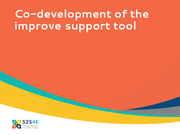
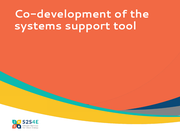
improve: improve -> systems
